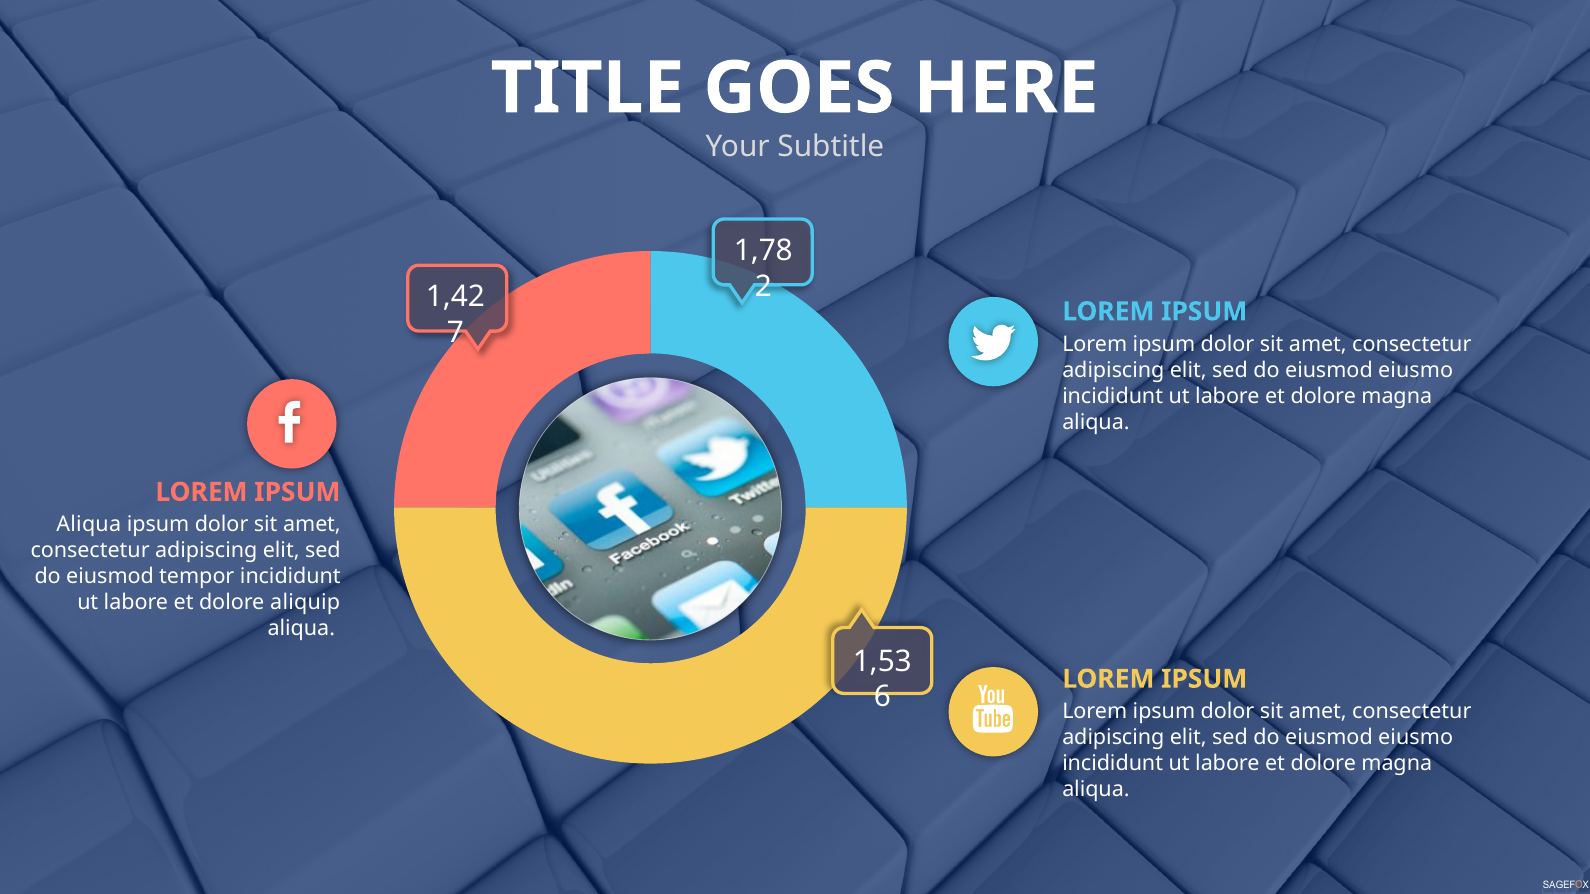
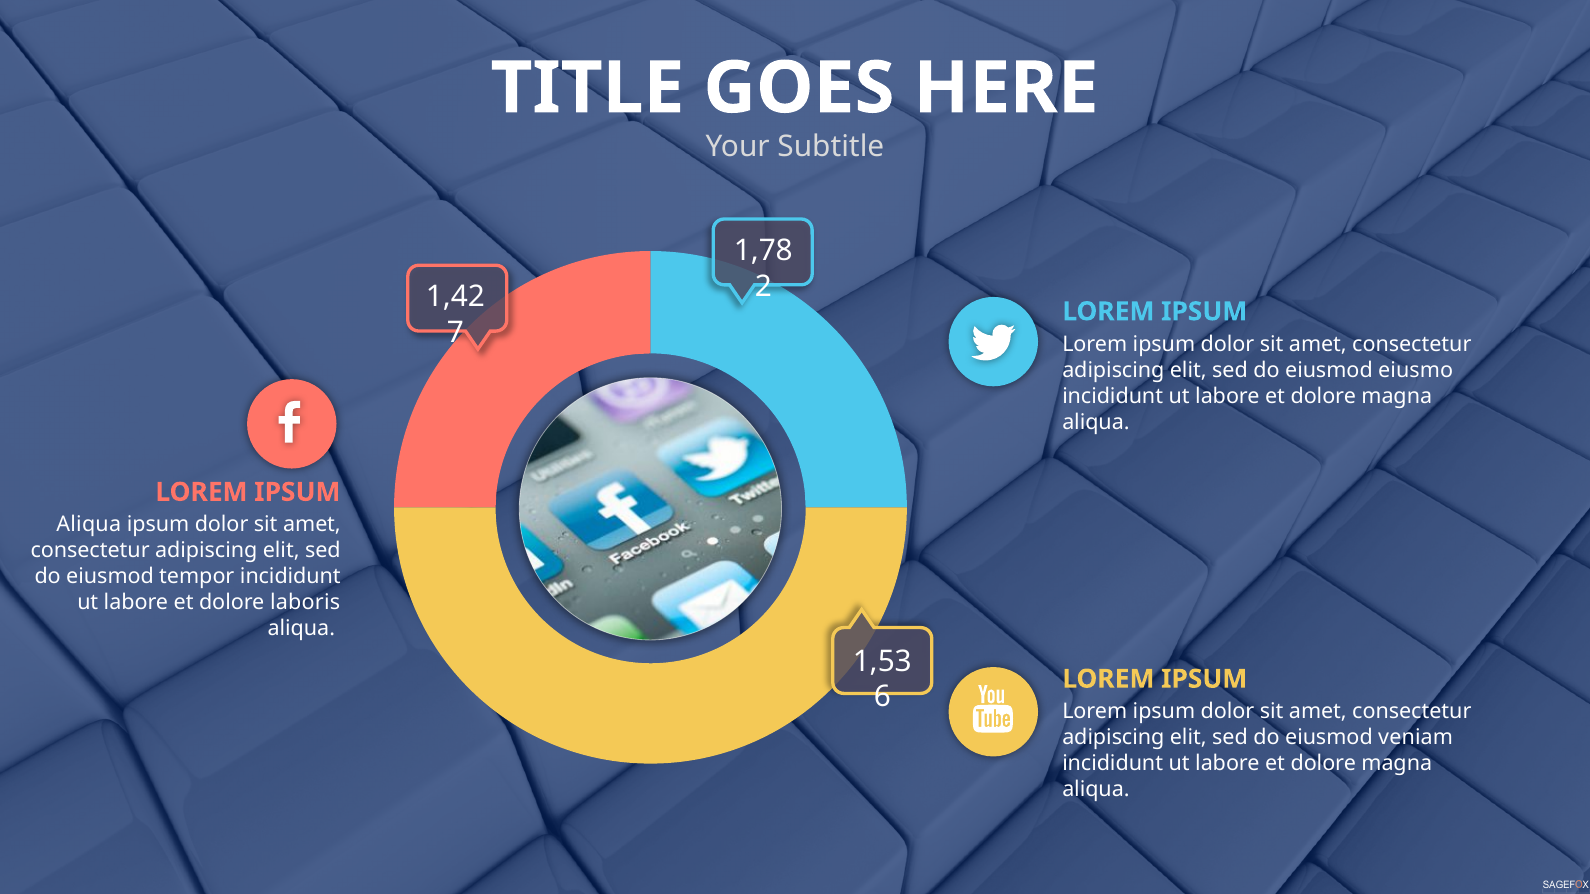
aliquip: aliquip -> laboris
eiusmo at (1416, 738): eiusmo -> veniam
